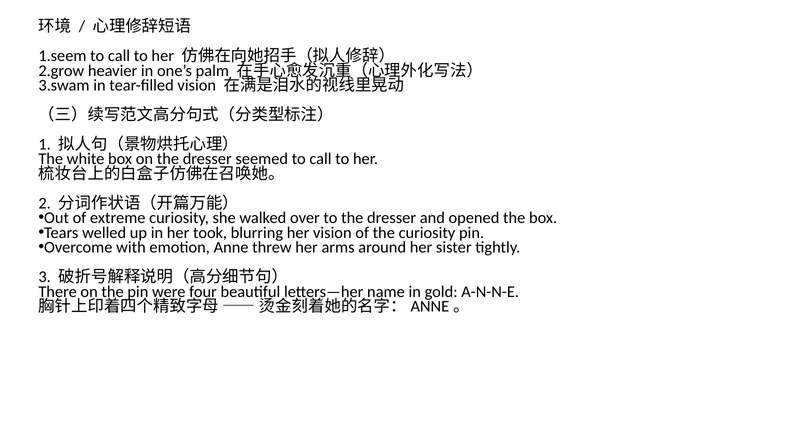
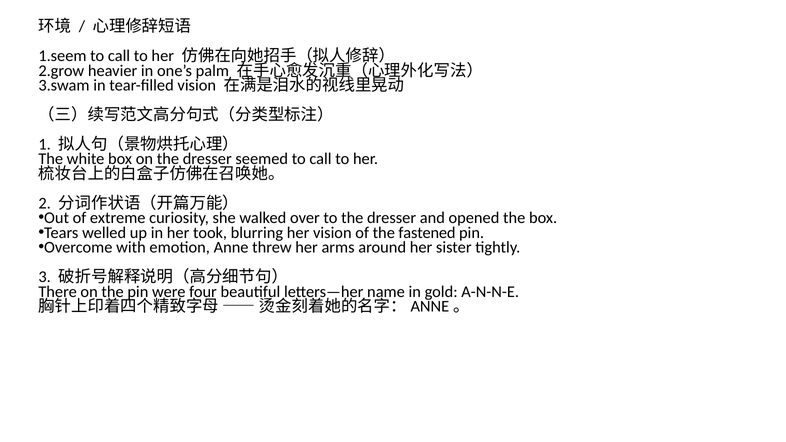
the curiosity: curiosity -> fastened
